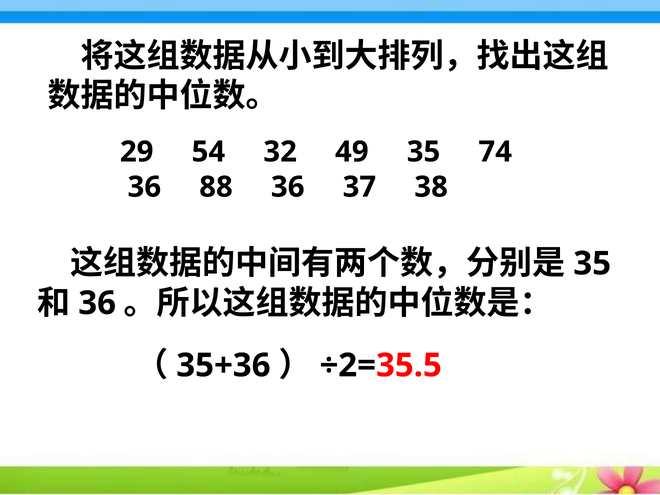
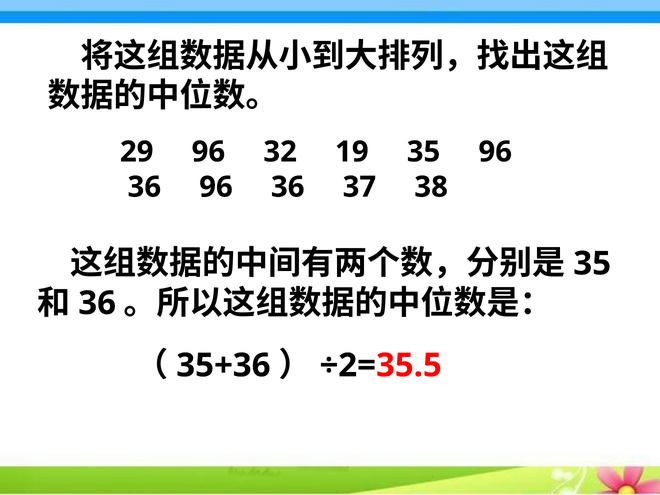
29 54: 54 -> 96
49: 49 -> 19
35 74: 74 -> 96
36 88: 88 -> 96
